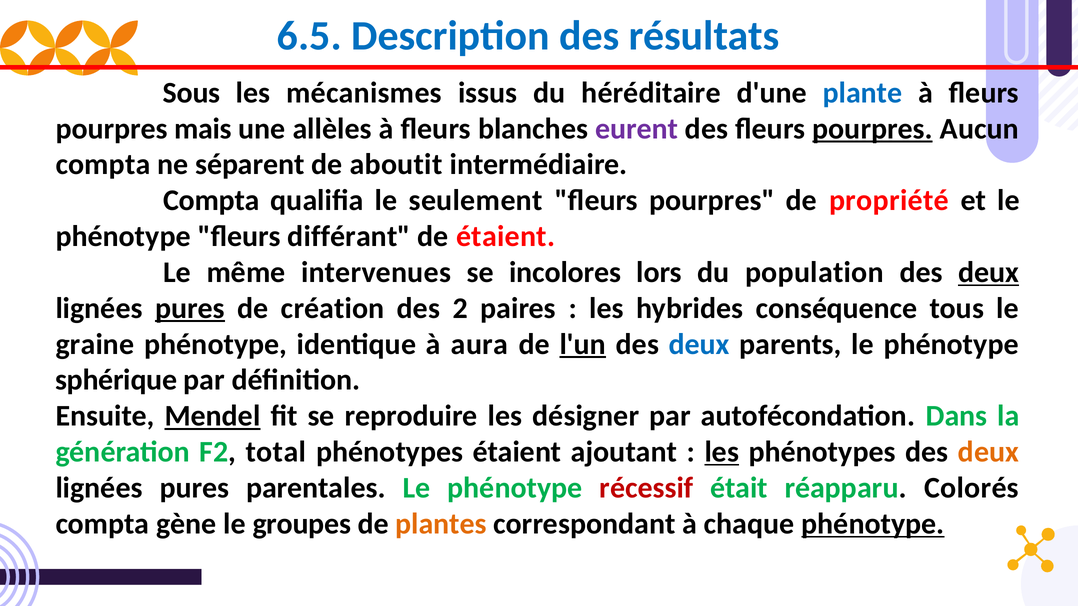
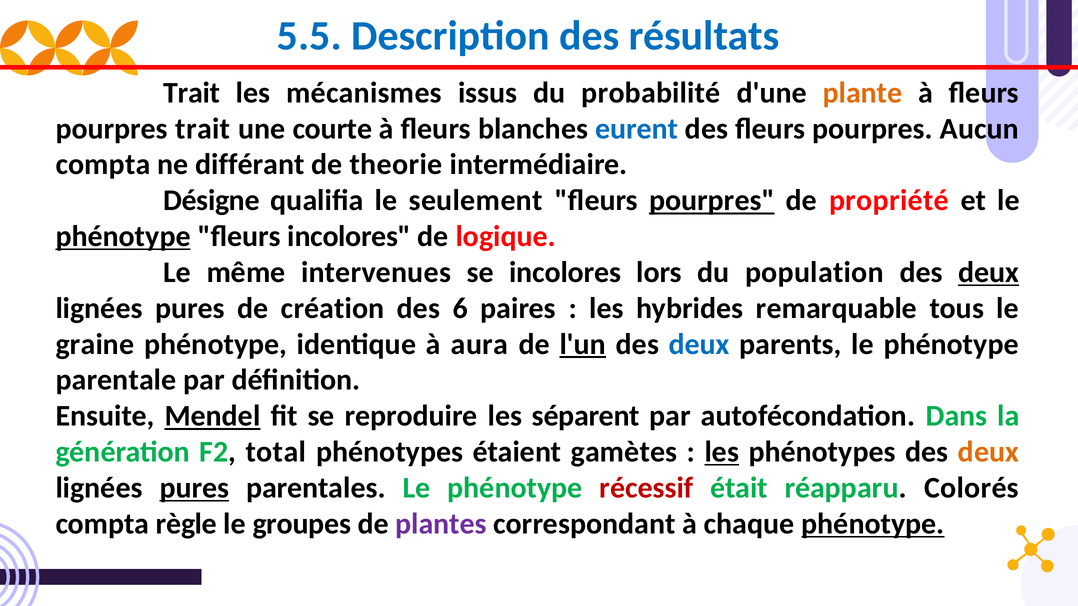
6.5: 6.5 -> 5.5
Sous at (192, 93): Sous -> Trait
héréditaire: héréditaire -> probabilité
plante colour: blue -> orange
pourpres mais: mais -> trait
allèles: allèles -> courte
eurent colour: purple -> blue
pourpres at (873, 129) underline: present -> none
séparent: séparent -> différant
aboutit: aboutit -> theorie
Compta at (211, 201): Compta -> Désigne
pourpres at (712, 201) underline: none -> present
phénotype at (123, 237) underline: none -> present
fleurs différant: différant -> incolores
de étaient: étaient -> logique
pures at (190, 308) underline: present -> none
2: 2 -> 6
conséquence: conséquence -> remarquable
sphérique: sphérique -> parentale
désigner: désigner -> séparent
ajoutant: ajoutant -> gamètes
pures at (194, 488) underline: none -> present
gène: gène -> règle
plantes colour: orange -> purple
